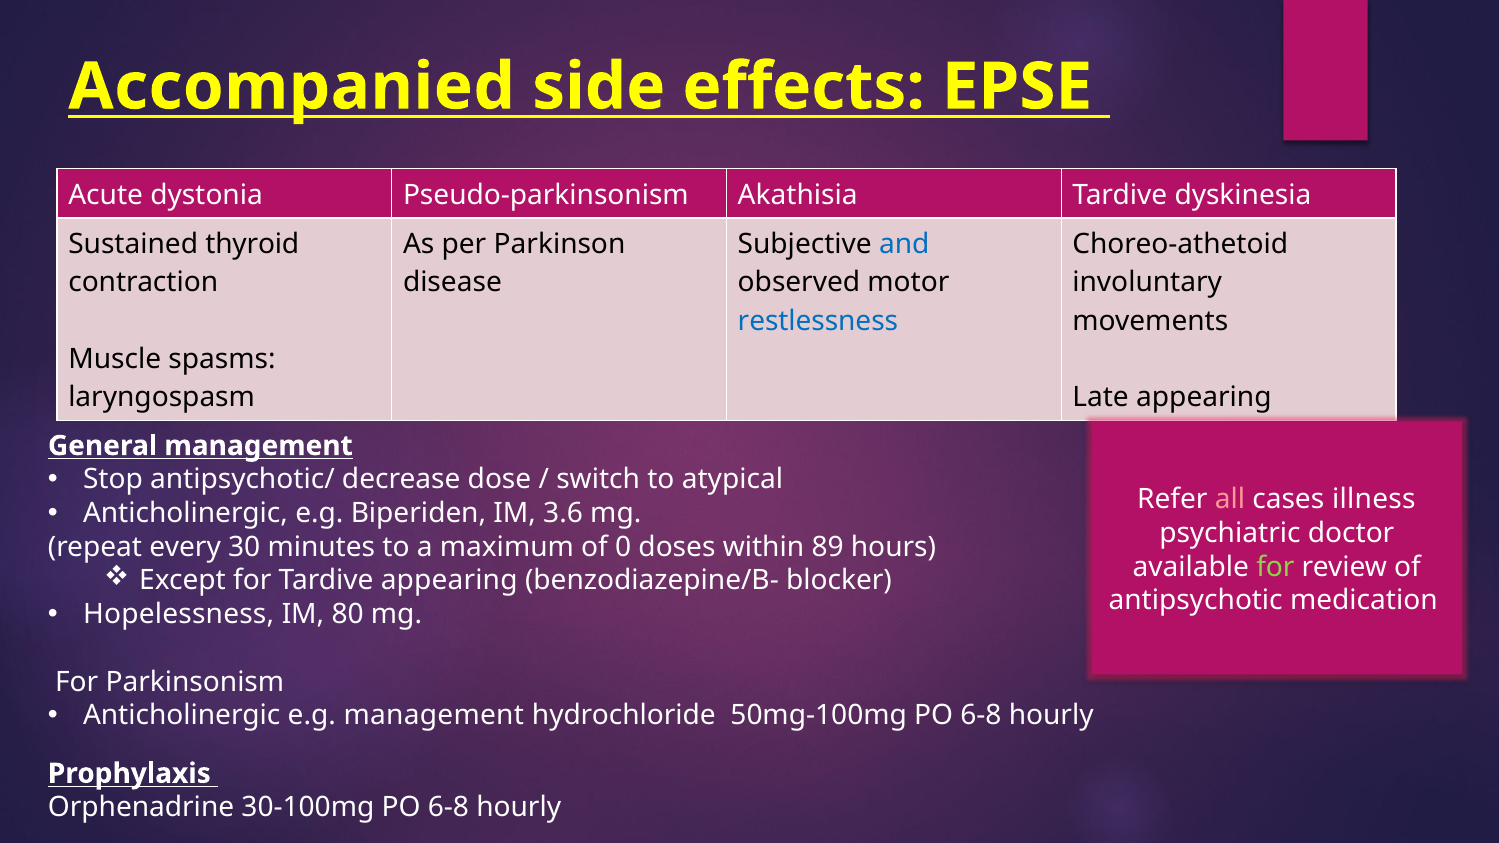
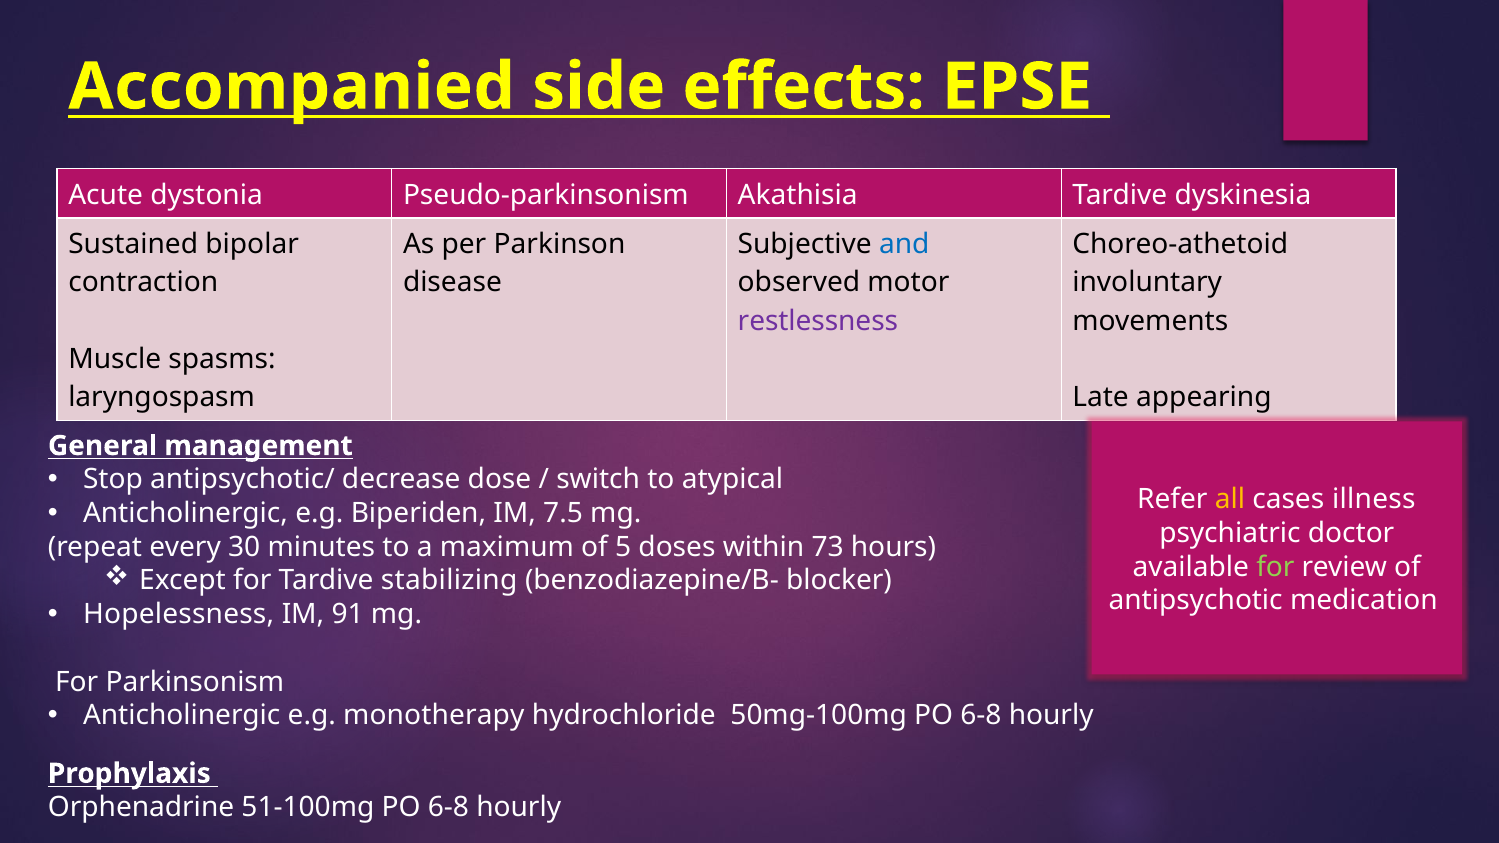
thyroid: thyroid -> bipolar
restlessness colour: blue -> purple
all colour: pink -> yellow
3.6: 3.6 -> 7.5
0: 0 -> 5
89: 89 -> 73
Tardive appearing: appearing -> stabilizing
80: 80 -> 91
e.g management: management -> monotherapy
30-100mg: 30-100mg -> 51-100mg
